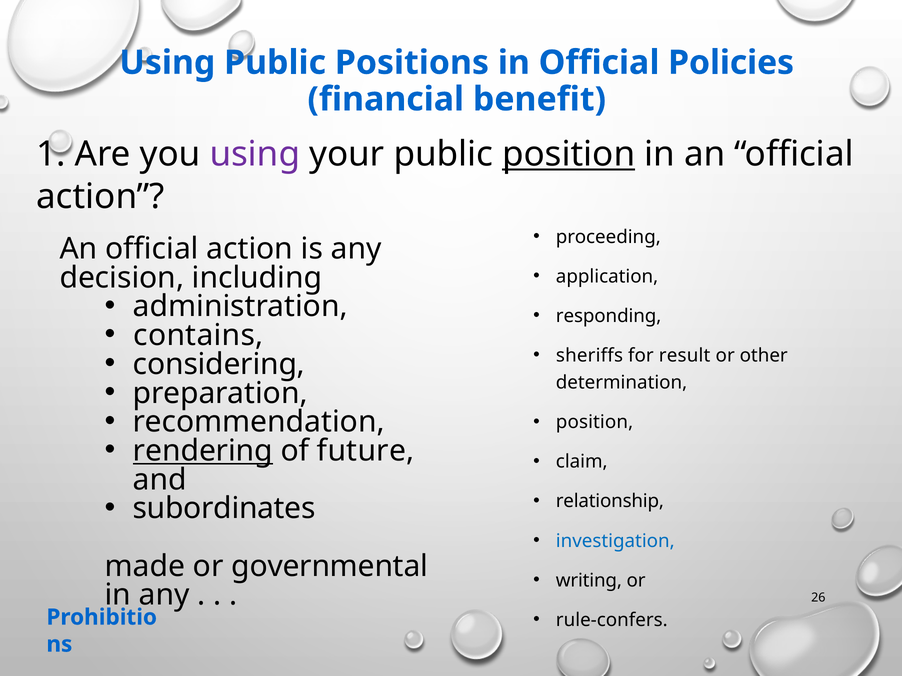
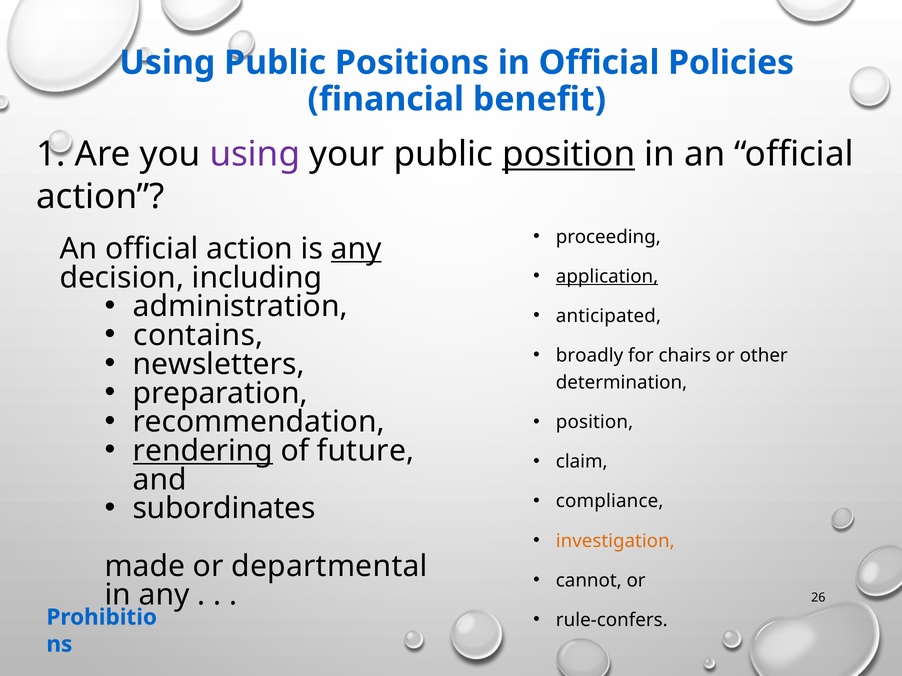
any at (356, 249) underline: none -> present
application underline: none -> present
responding: responding -> anticipated
sheriffs: sheriffs -> broadly
result: result -> chairs
considering: considering -> newsletters
relationship: relationship -> compliance
investigation colour: blue -> orange
governmental: governmental -> departmental
writing: writing -> cannot
